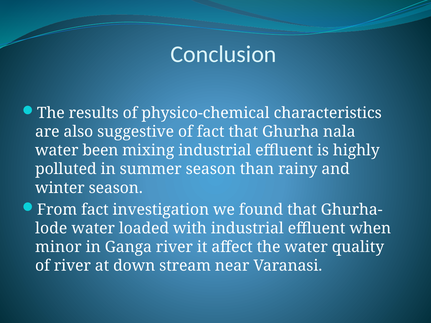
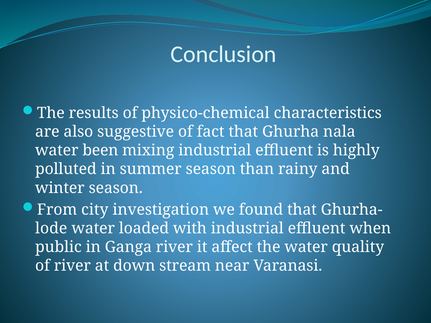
From fact: fact -> city
minor: minor -> public
